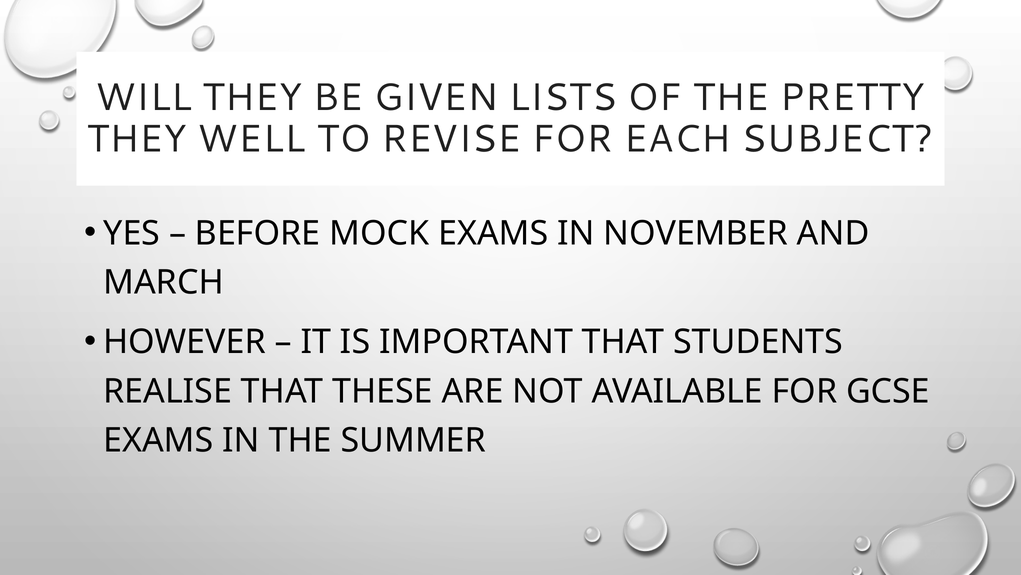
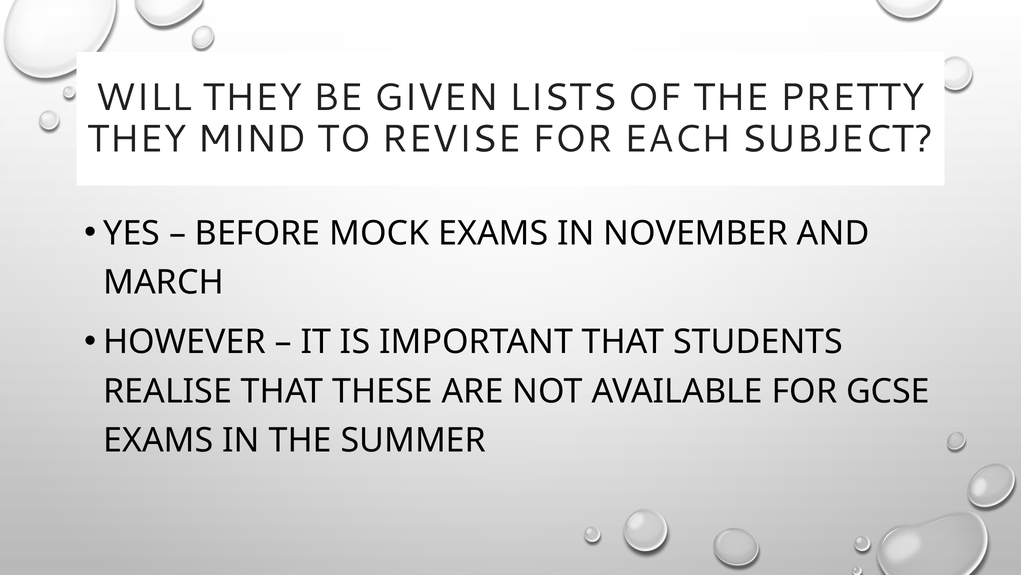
WELL: WELL -> MIND
